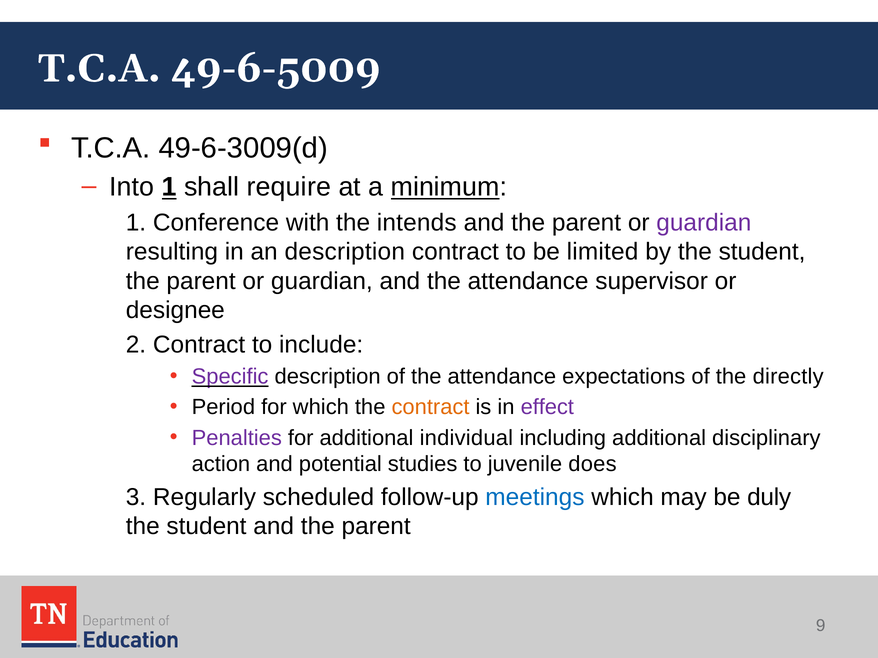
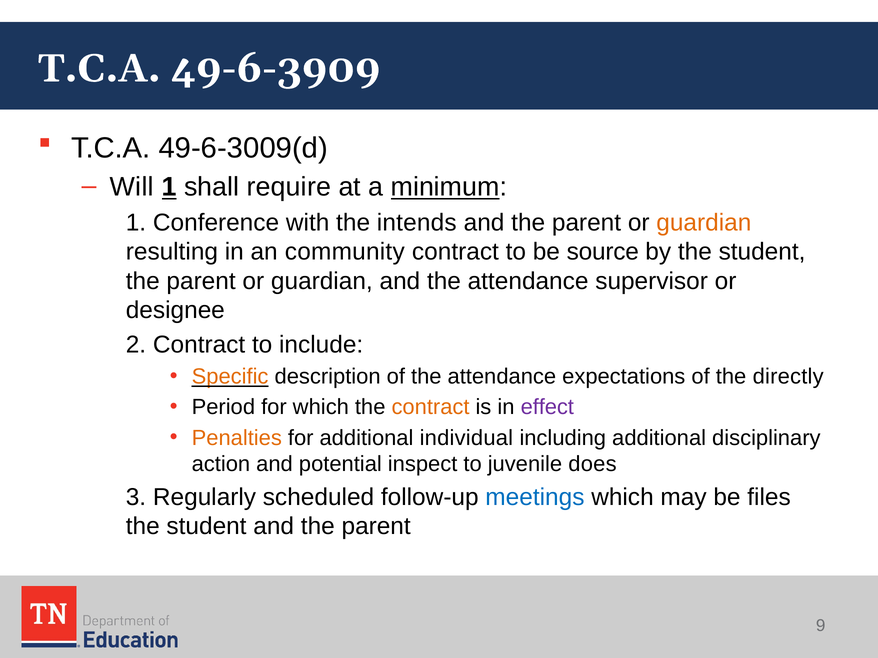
49-6-5009: 49-6-5009 -> 49-6-3909
Into: Into -> Will
guardian at (704, 223) colour: purple -> orange
an description: description -> community
limited: limited -> source
Specific colour: purple -> orange
Penalties colour: purple -> orange
studies: studies -> inspect
duly: duly -> files
